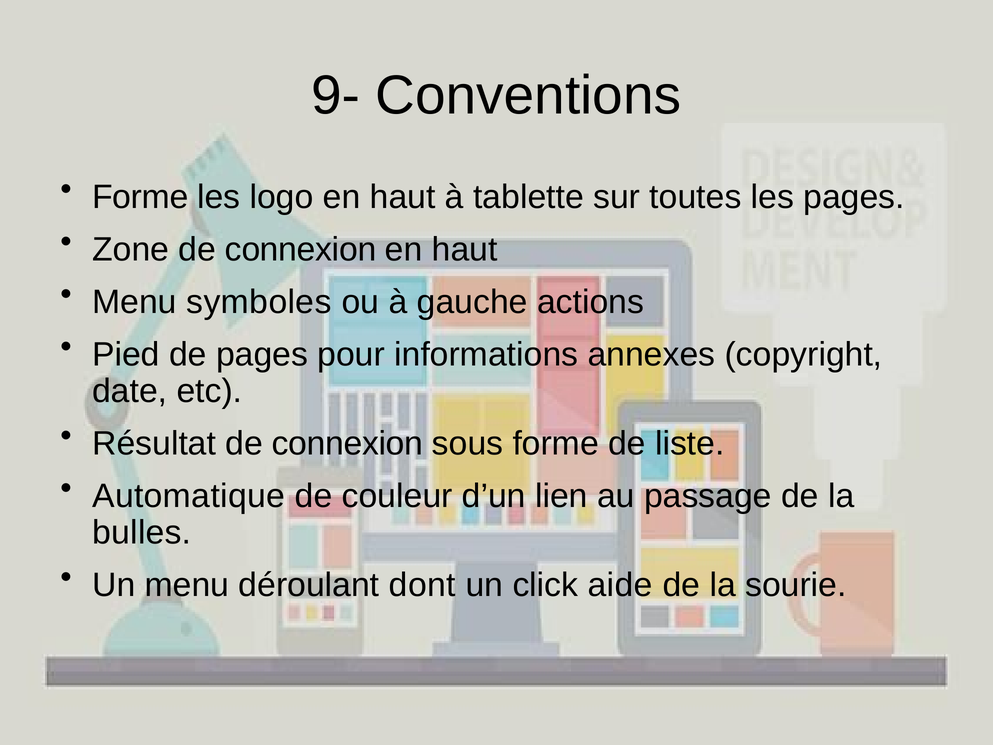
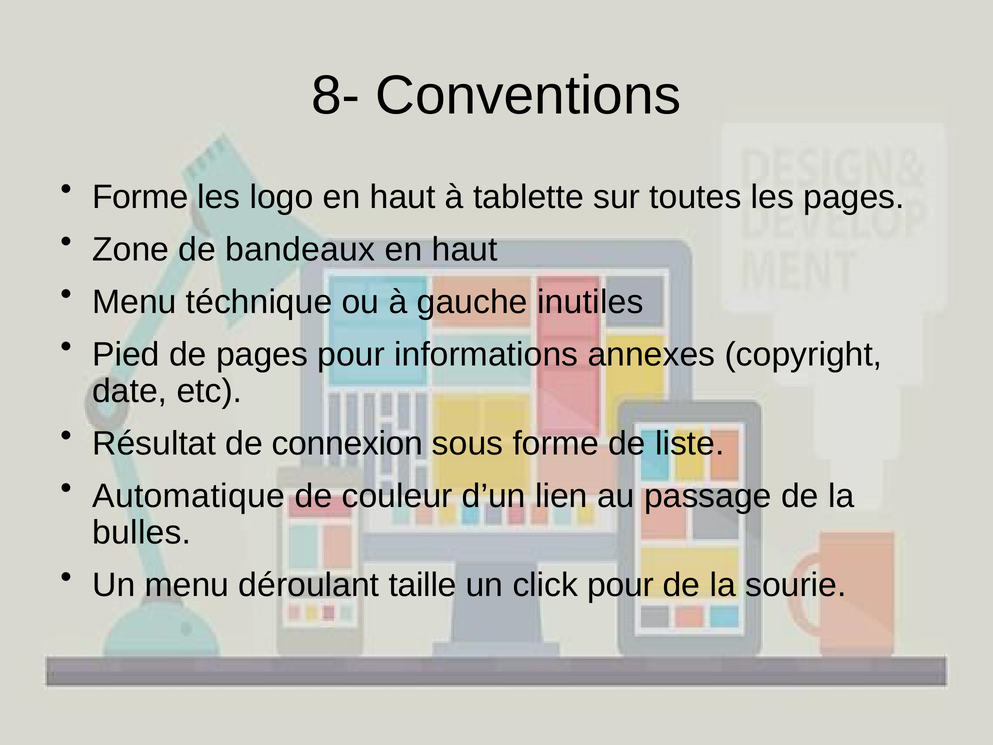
9-: 9- -> 8-
Zone de connexion: connexion -> bandeaux
symboles: symboles -> téchnique
actions: actions -> inutiles
dont: dont -> taille
click aide: aide -> pour
